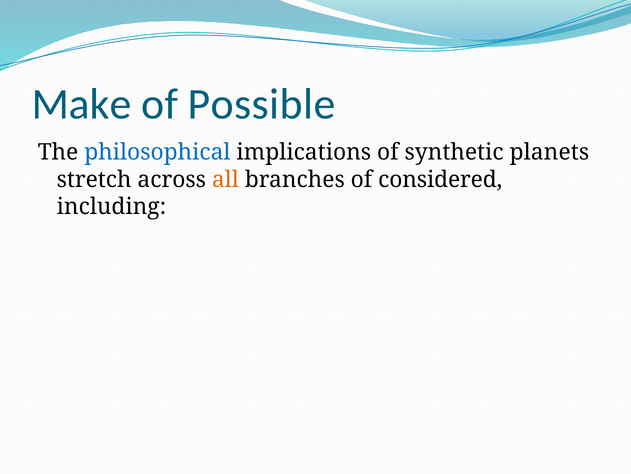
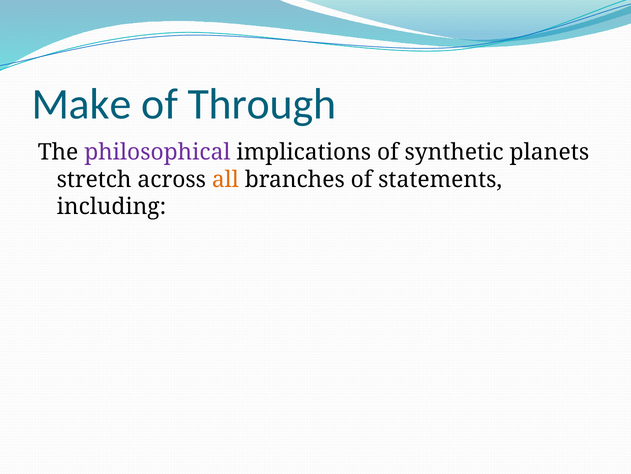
Possible: Possible -> Through
philosophical colour: blue -> purple
considered: considered -> statements
